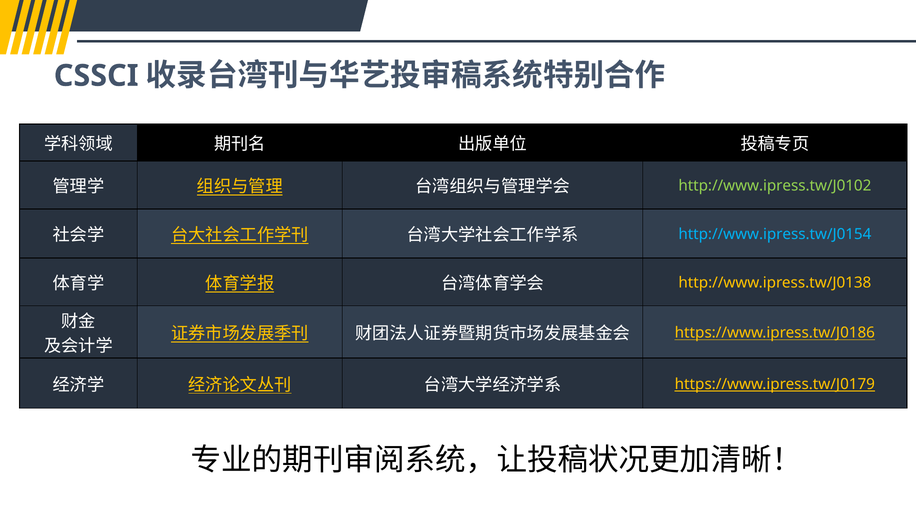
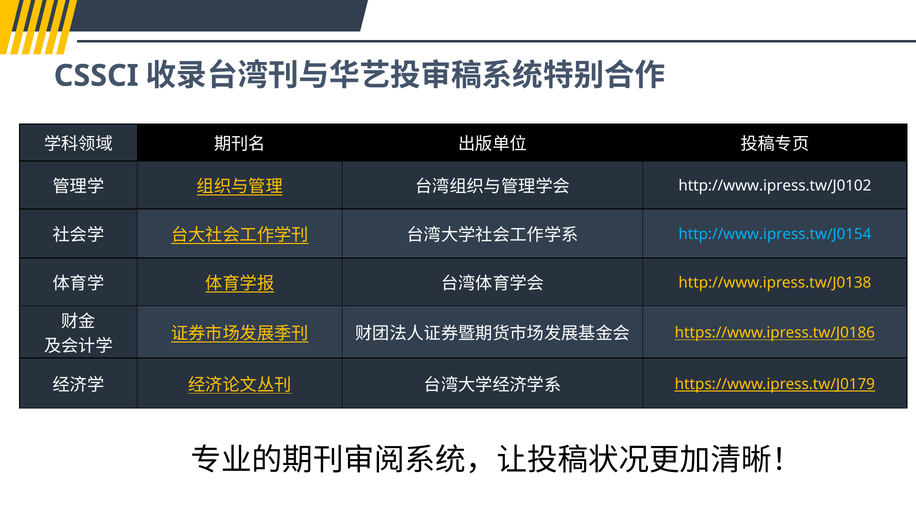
http://www.ipress.tw/J0102 colour: light green -> white
